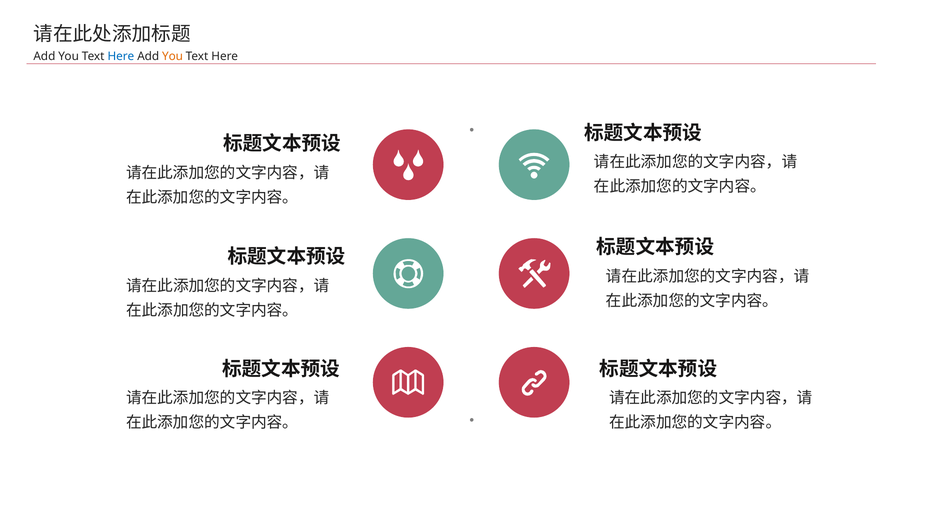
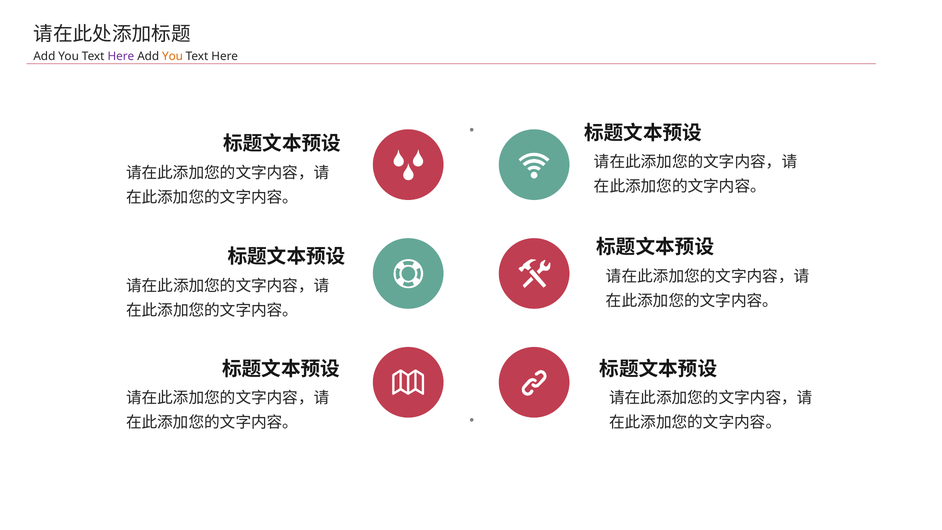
Here at (121, 56) colour: blue -> purple
